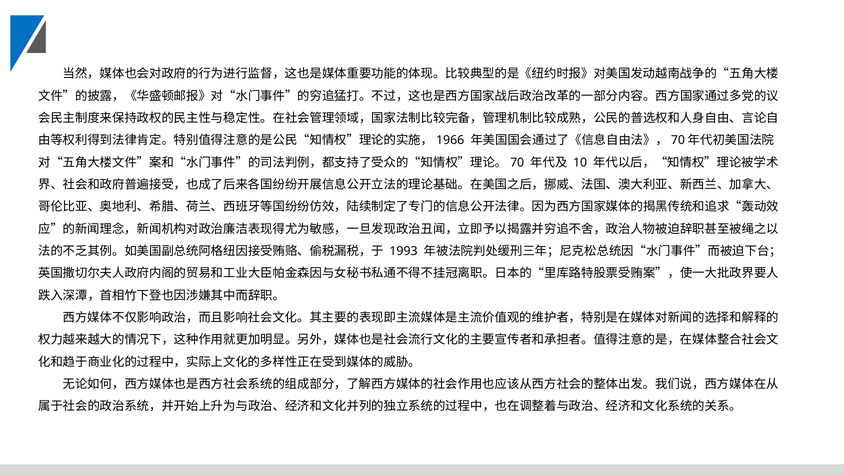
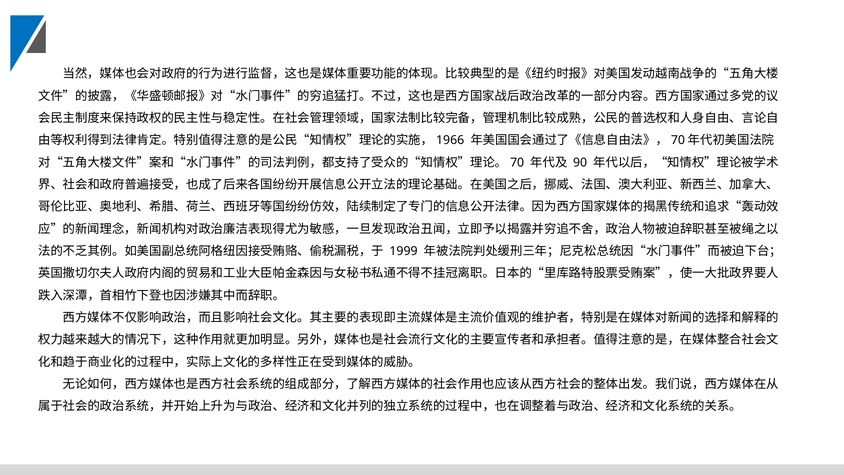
10: 10 -> 90
1993: 1993 -> 1999
